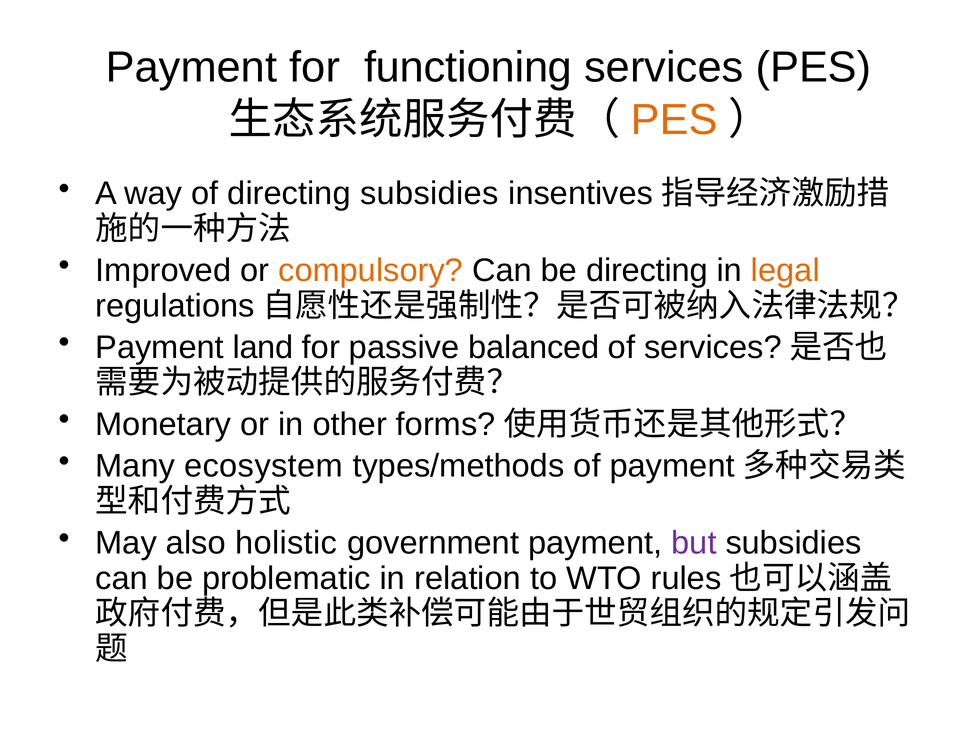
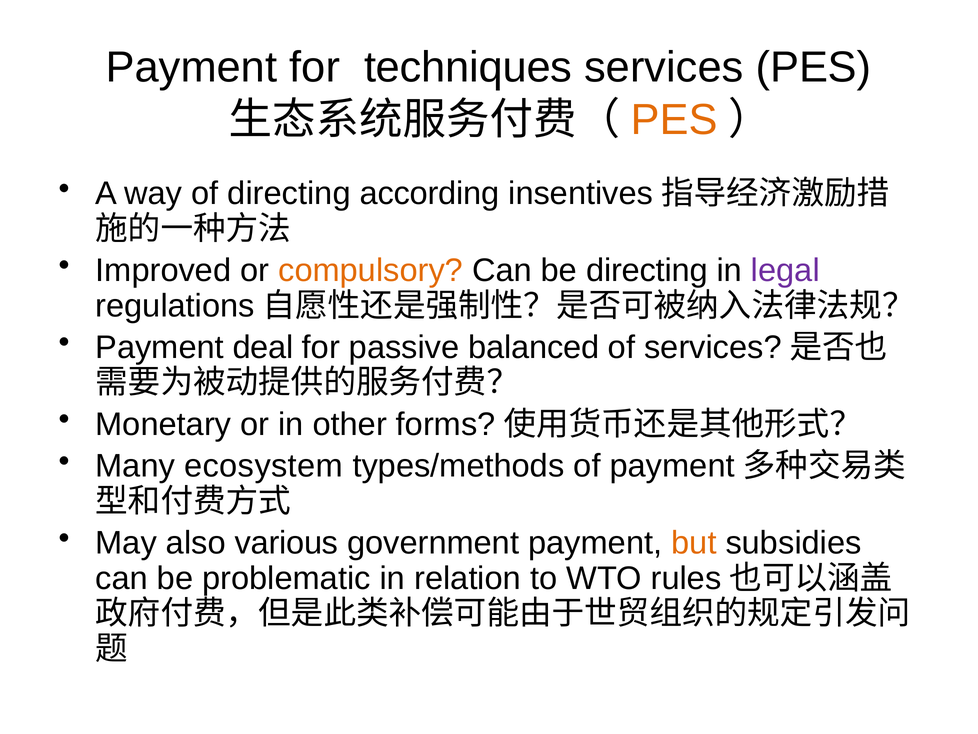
functioning: functioning -> techniques
directing subsidies: subsidies -> according
legal colour: orange -> purple
land: land -> deal
holistic: holistic -> various
but colour: purple -> orange
